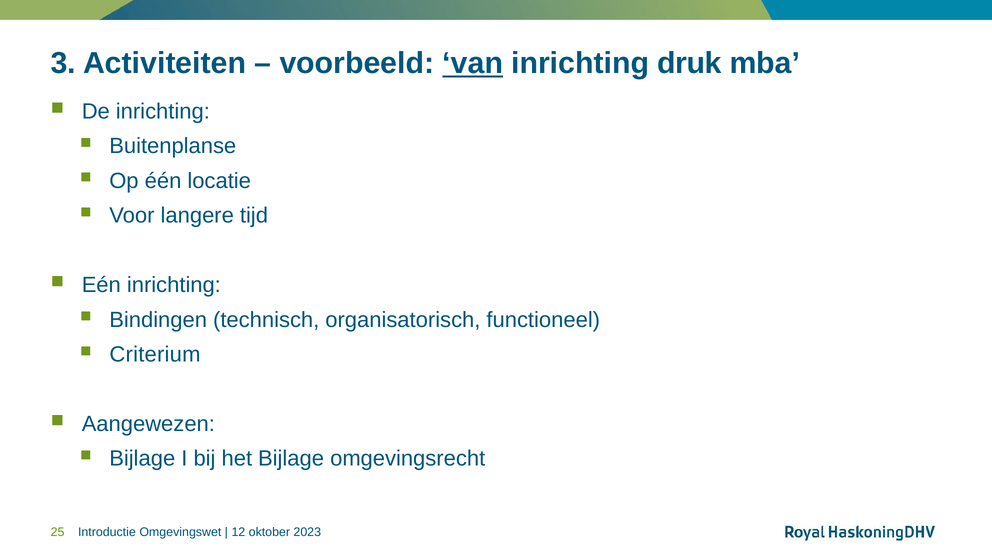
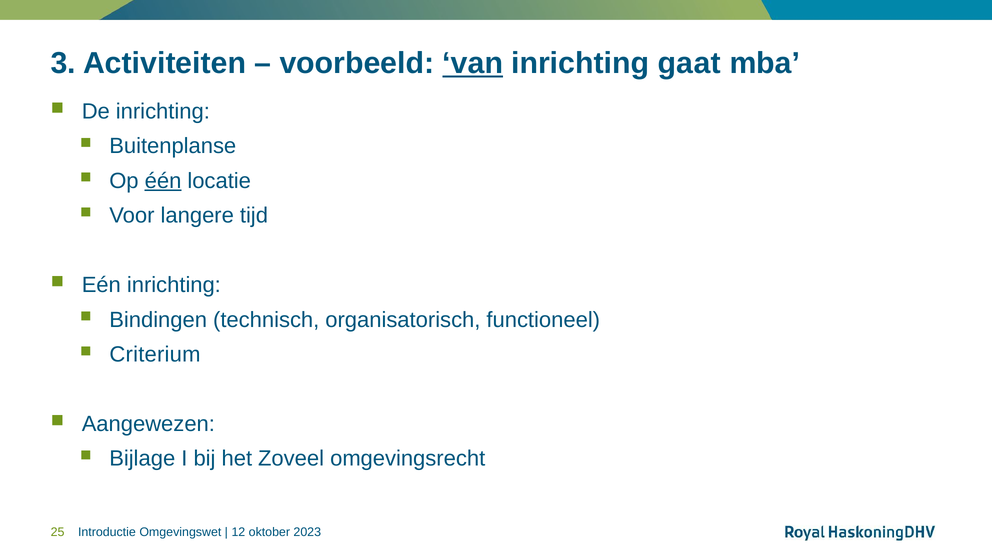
druk: druk -> gaat
één underline: none -> present
het Bijlage: Bijlage -> Zoveel
